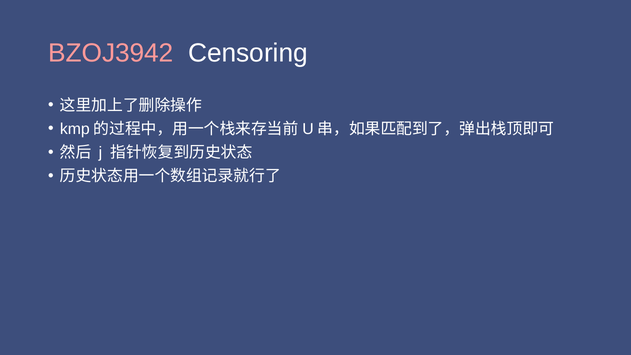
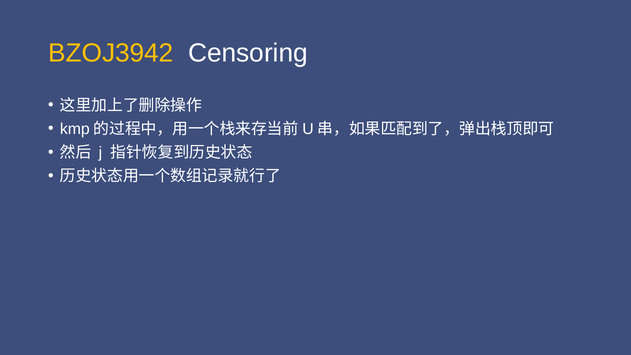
BZOJ3942 colour: pink -> yellow
